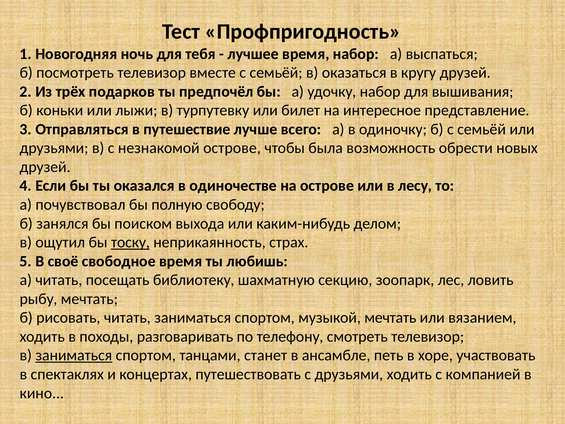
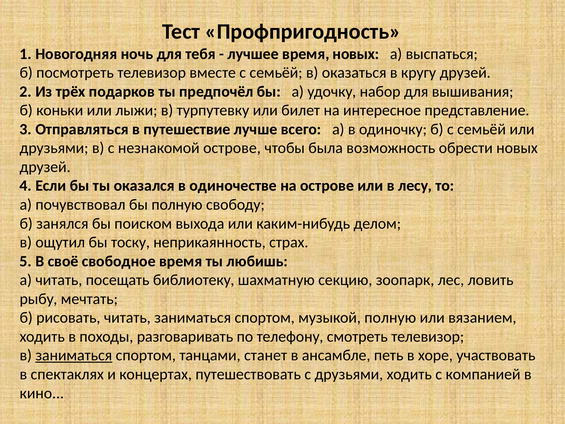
время набор: набор -> новых
тоску underline: present -> none
музыкой мечтать: мечтать -> полную
